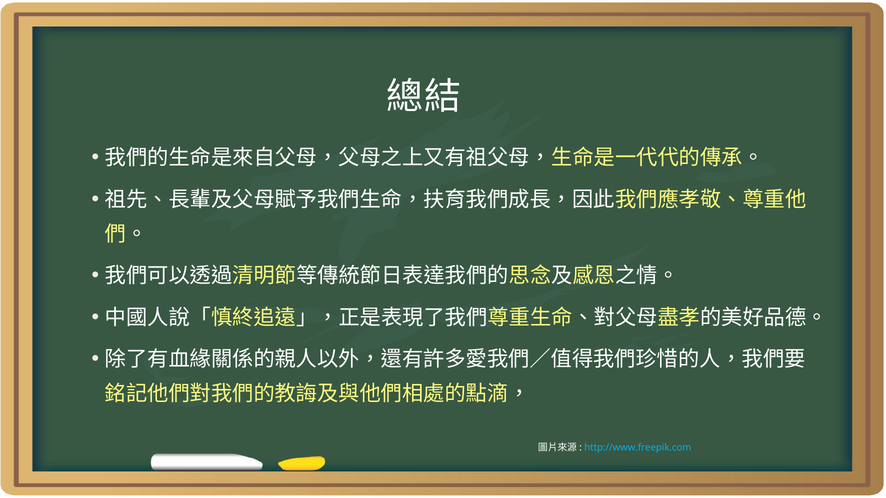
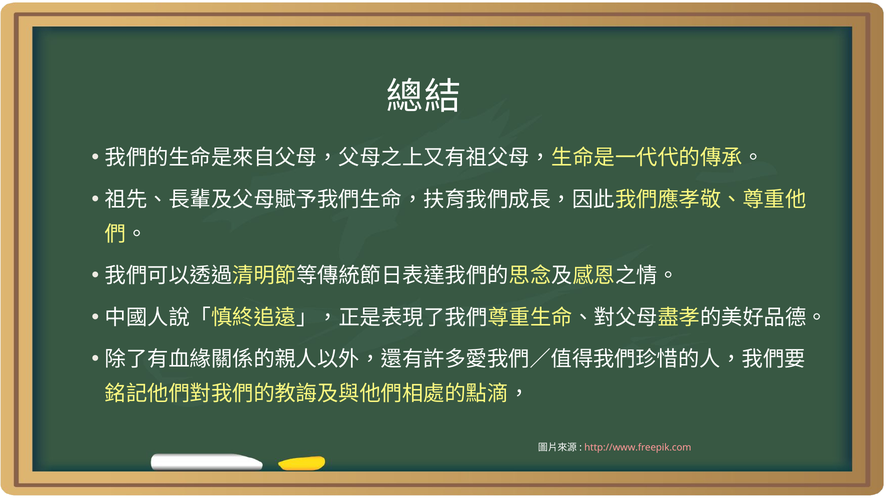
http://www.freepik.com colour: light blue -> pink
